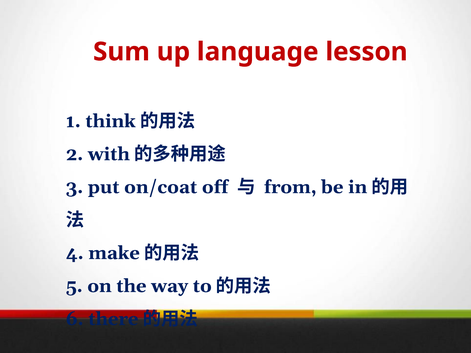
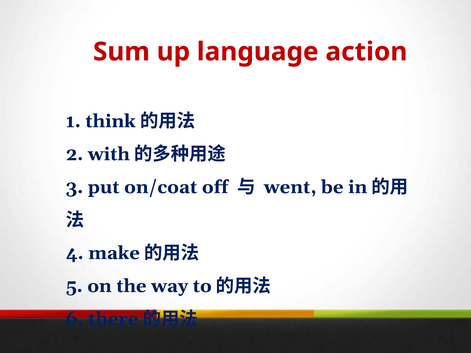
lesson: lesson -> action
from: from -> went
